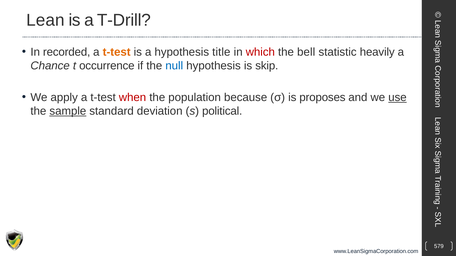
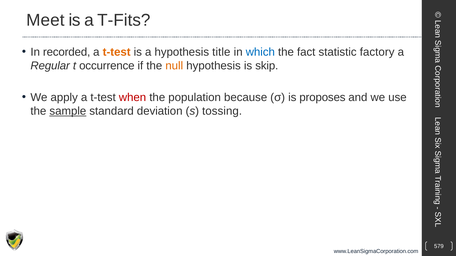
Lean: Lean -> Meet
T-Drill: T-Drill -> T-Fits
which colour: red -> blue
bell: bell -> fact
heavily: heavily -> factory
Chance: Chance -> Regular
null colour: blue -> orange
use underline: present -> none
political: political -> tossing
